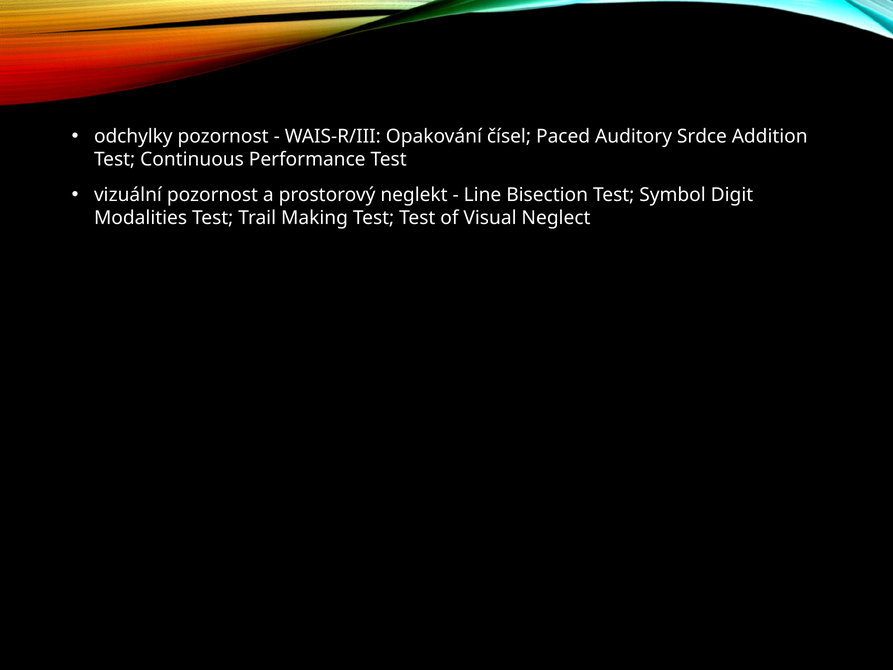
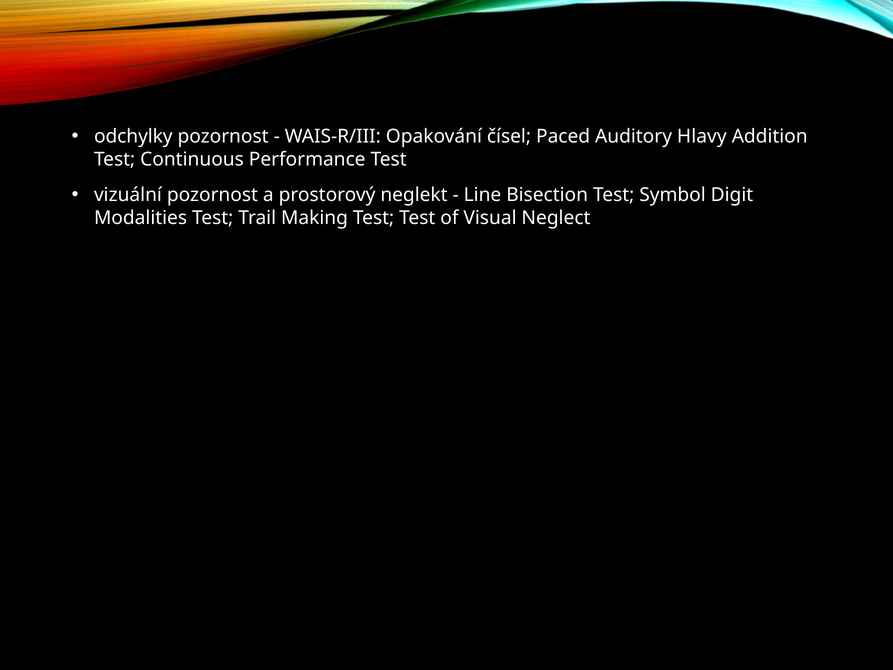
Srdce: Srdce -> Hlavy
